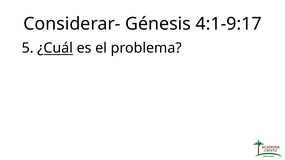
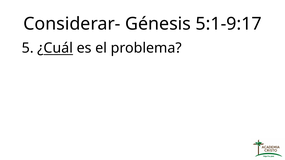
4:1-9:17: 4:1-9:17 -> 5:1-9:17
